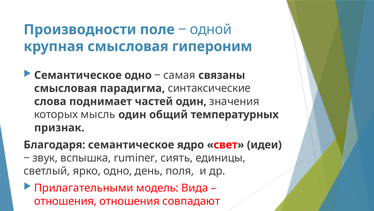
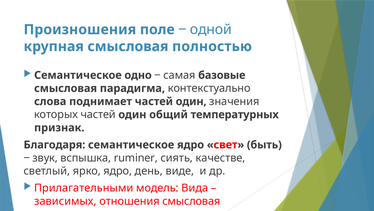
Производности: Производности -> Произношения
гипероним: гипероним -> полностью
связаны: связаны -> базовые
синтаксические: синтаксические -> контекстуально
которых мысль: мысль -> частей
идеи: идеи -> быть
единицы: единицы -> качестве
ярко одно: одно -> ядро
поля: поля -> виде
отношения at (65, 201): отношения -> зависимых
отношения совпадают: совпадают -> смысловая
